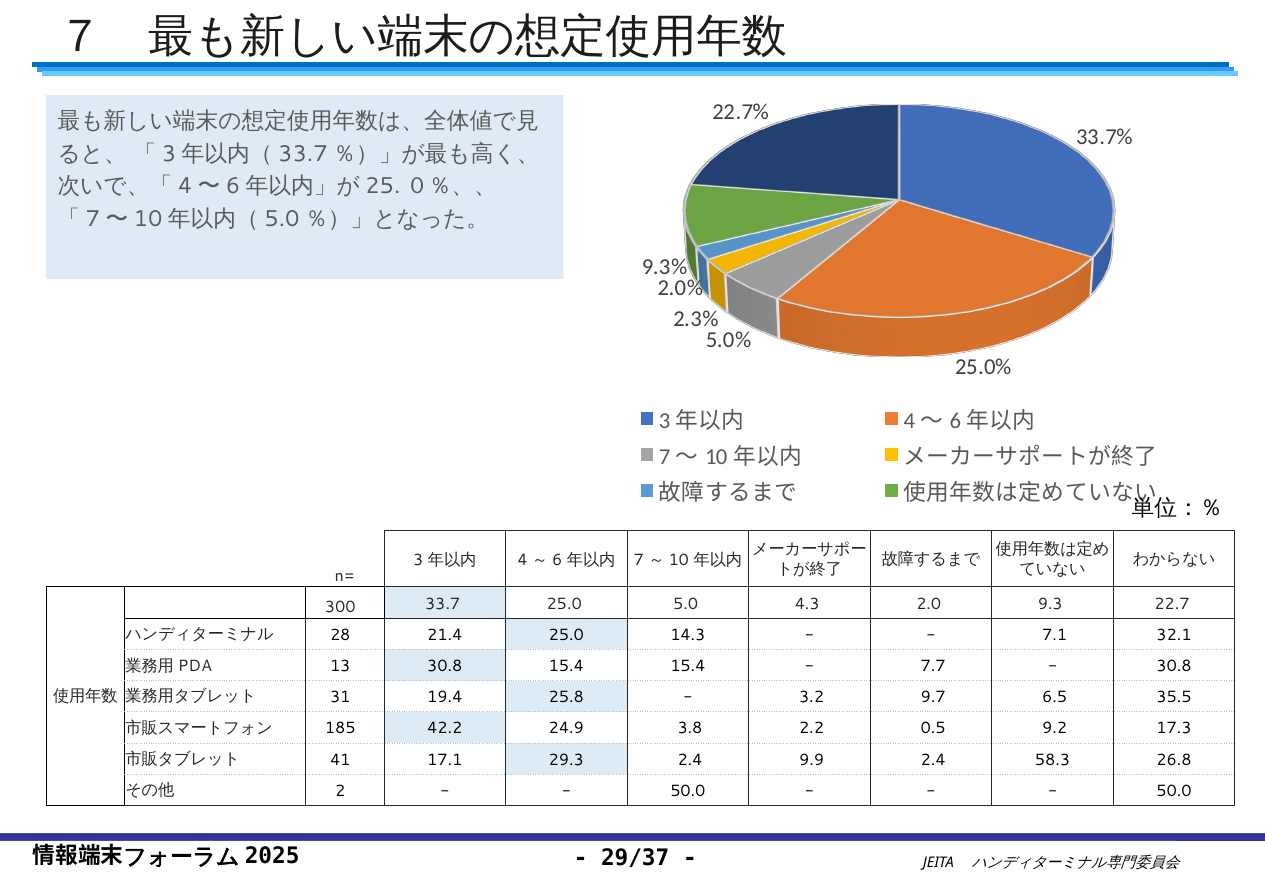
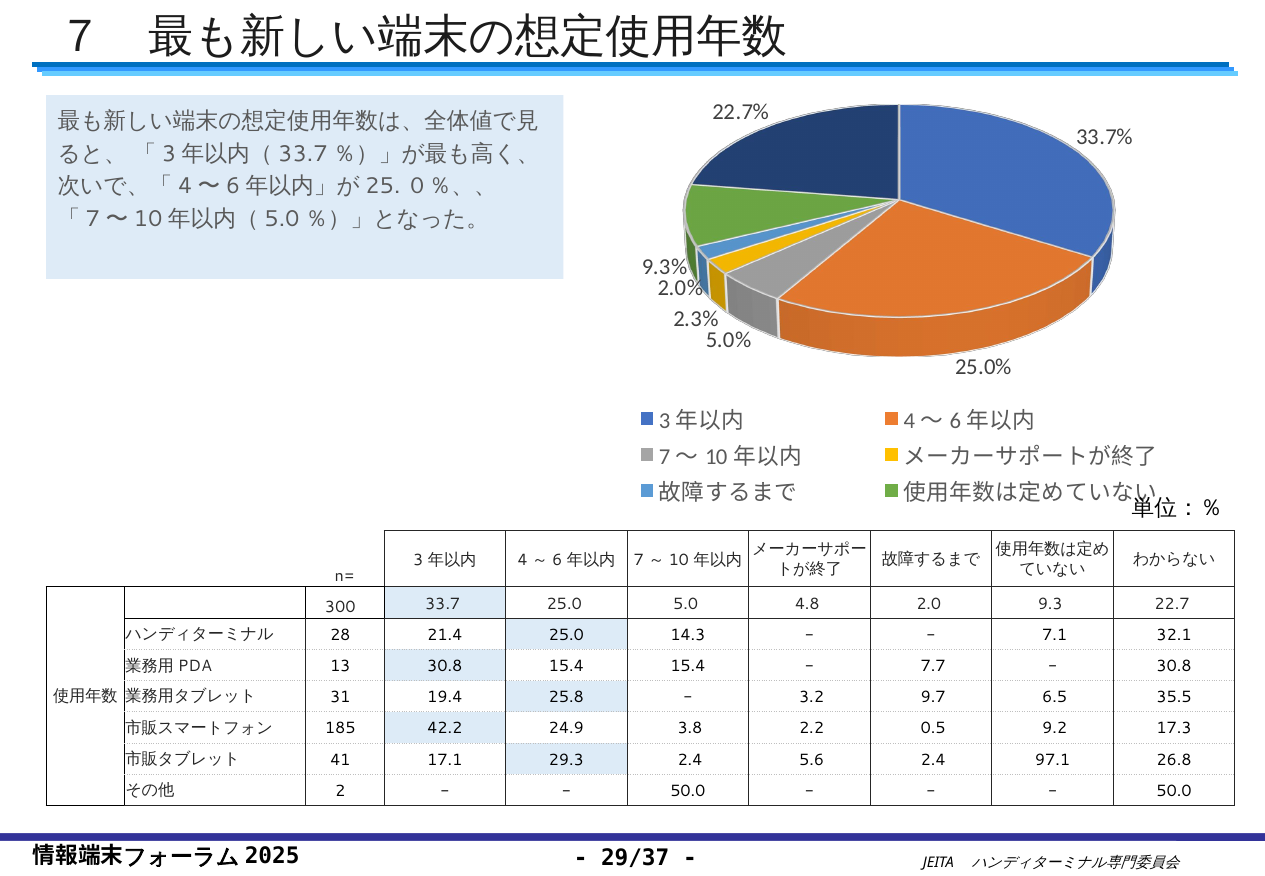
4.3: 4.3 -> 4.8
9.9: 9.9 -> 5.6
58.3: 58.3 -> 97.1
